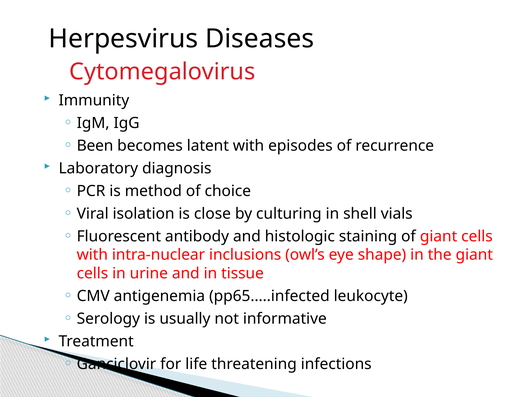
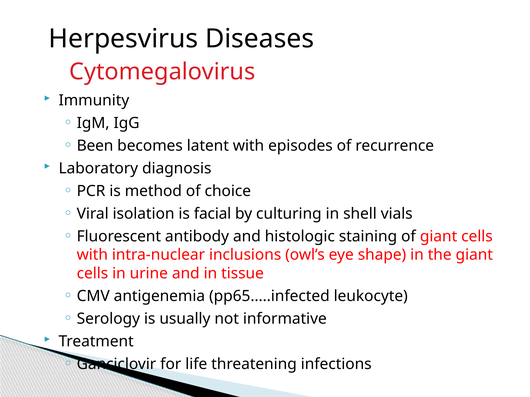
close: close -> facial
